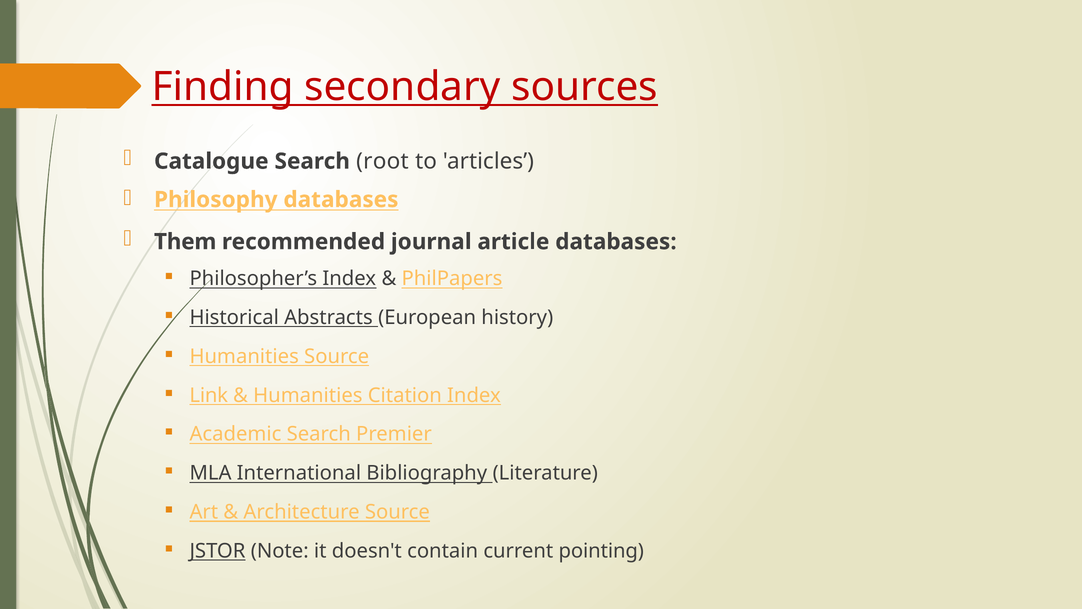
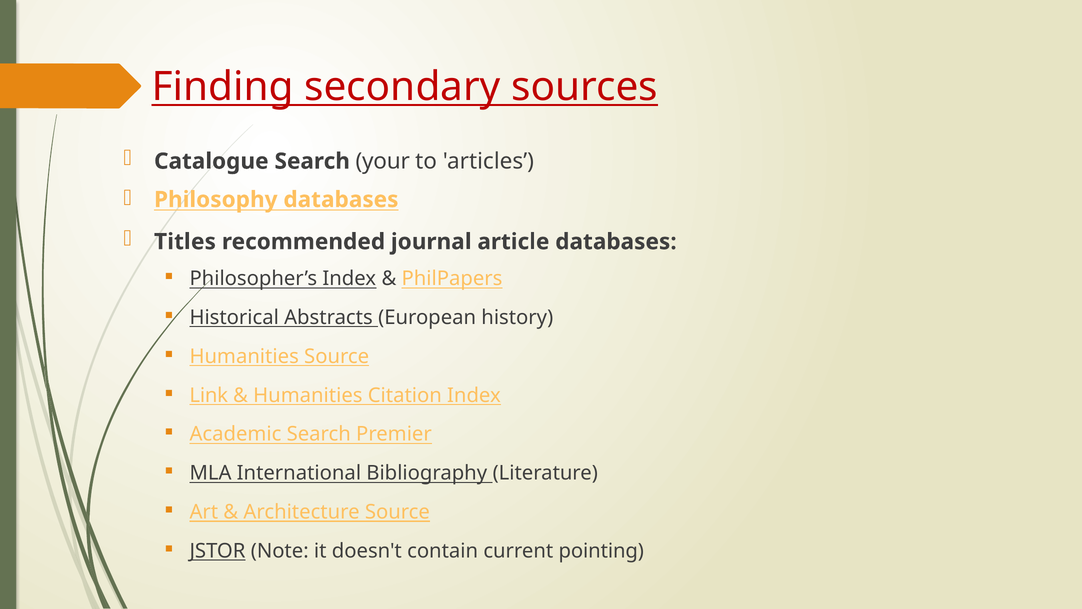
root: root -> your
Them: Them -> Titles
